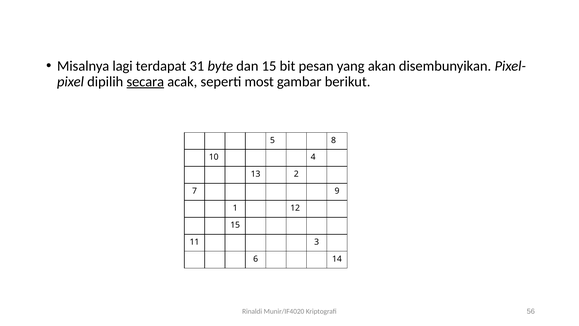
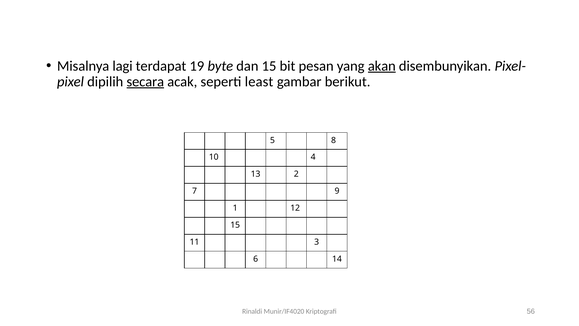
31: 31 -> 19
akan underline: none -> present
most: most -> least
